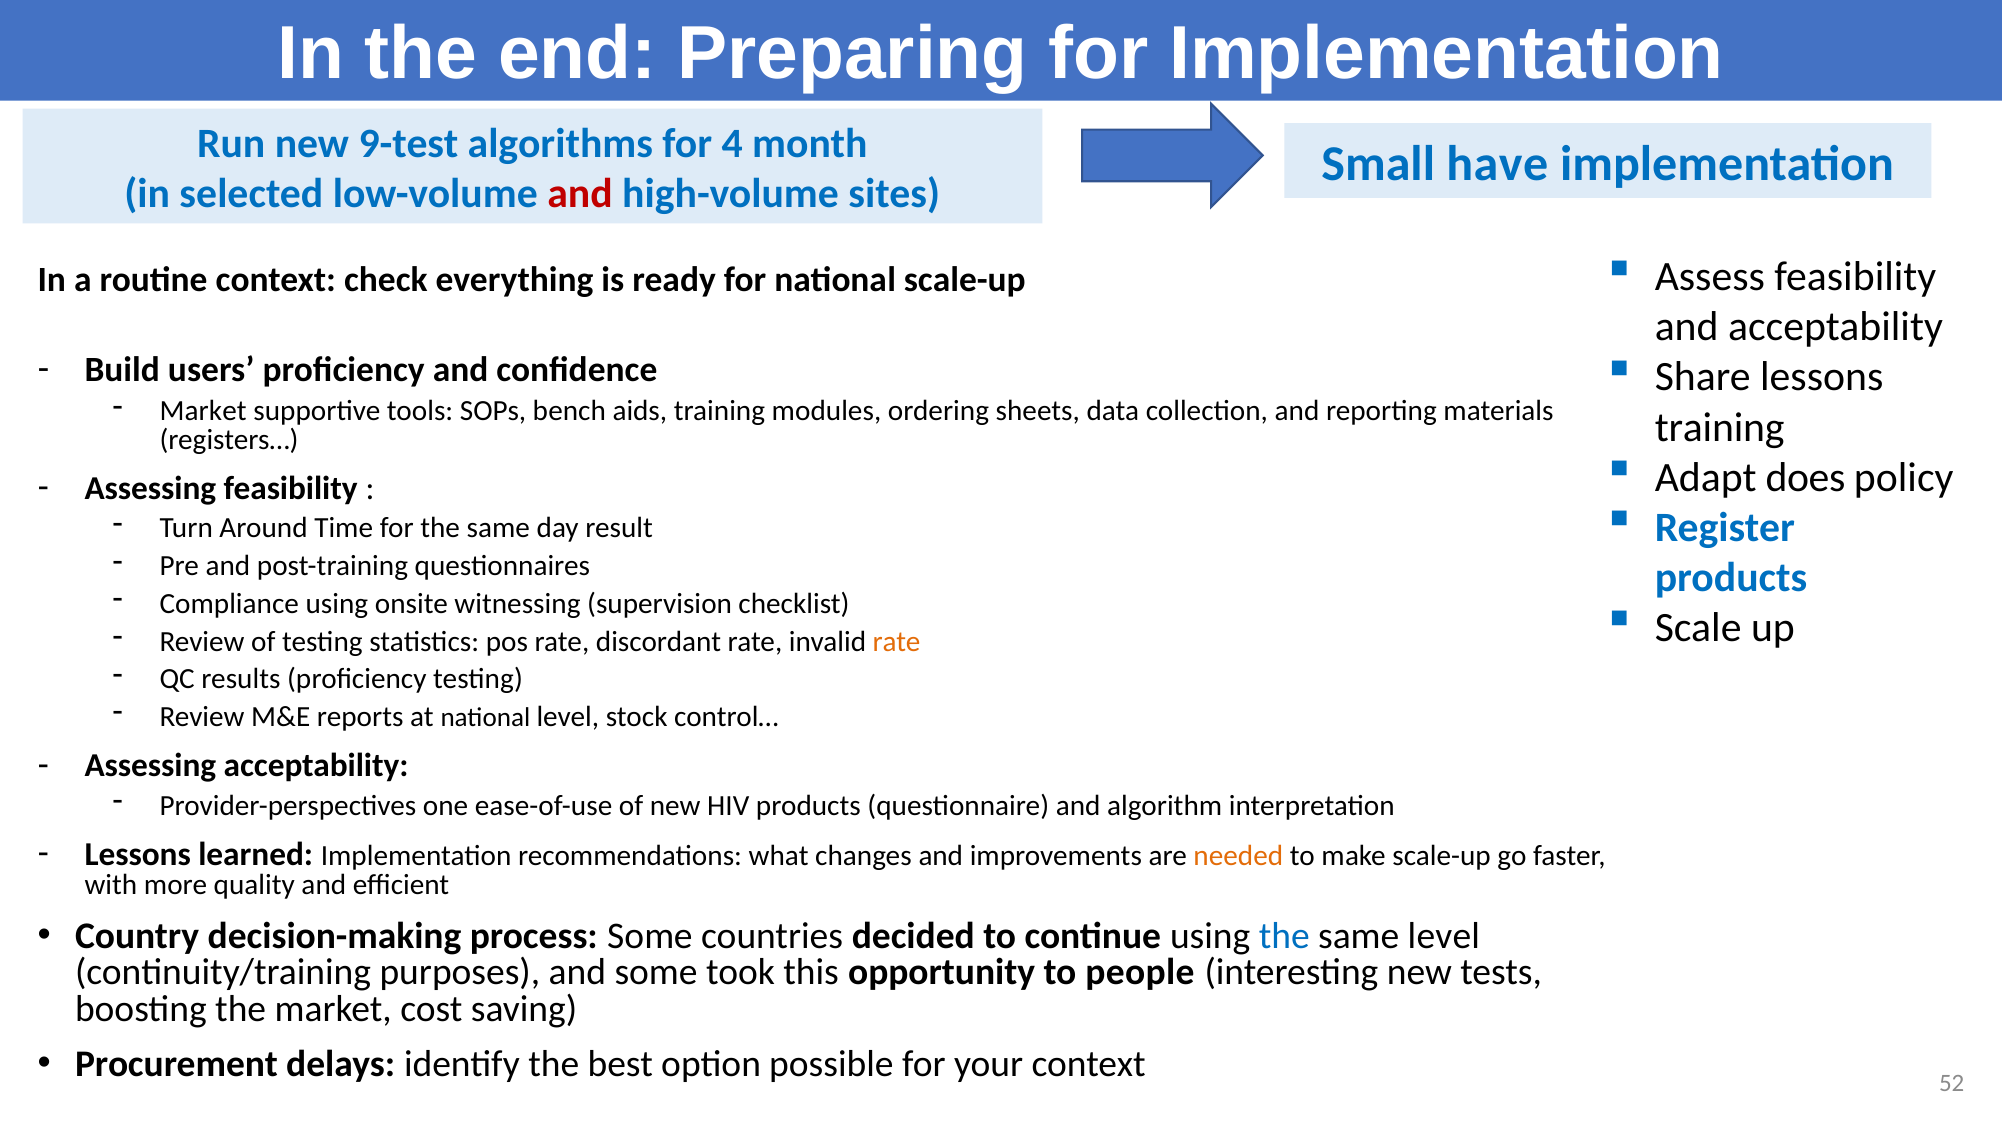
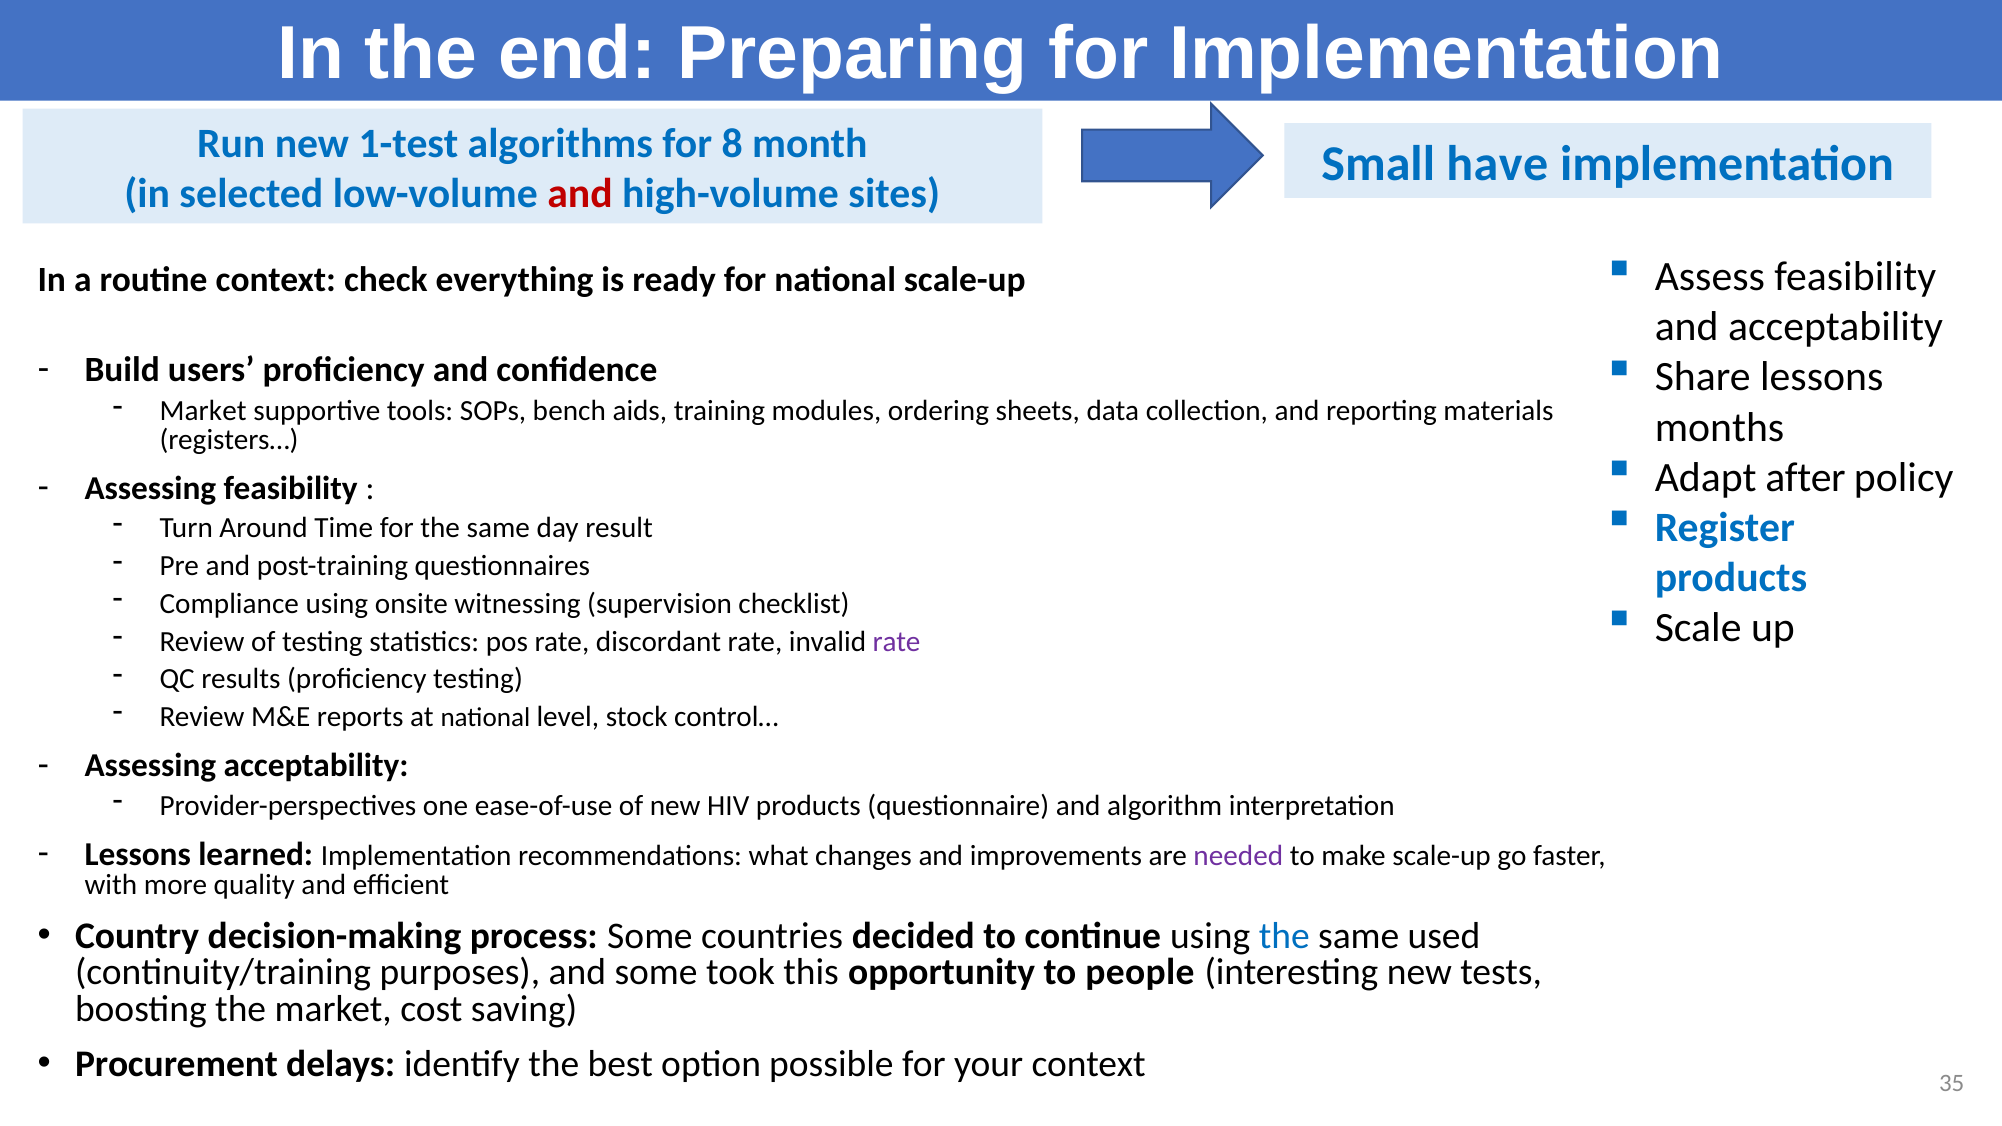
9-test: 9-test -> 1-test
4: 4 -> 8
training at (1720, 427): training -> months
does: does -> after
rate at (897, 642) colour: orange -> purple
needed colour: orange -> purple
same level: level -> used
52: 52 -> 35
